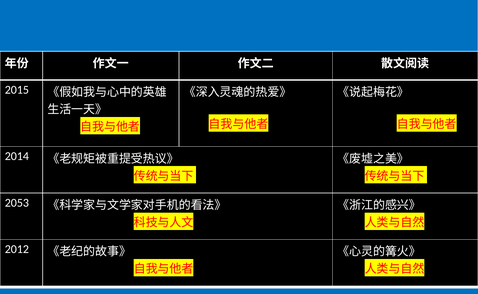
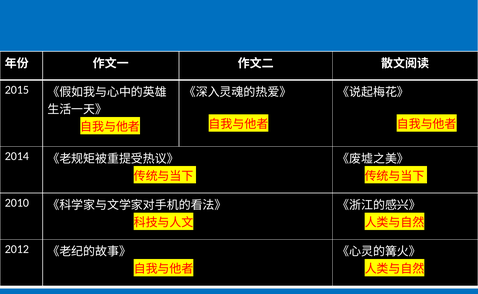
2053: 2053 -> 2010
